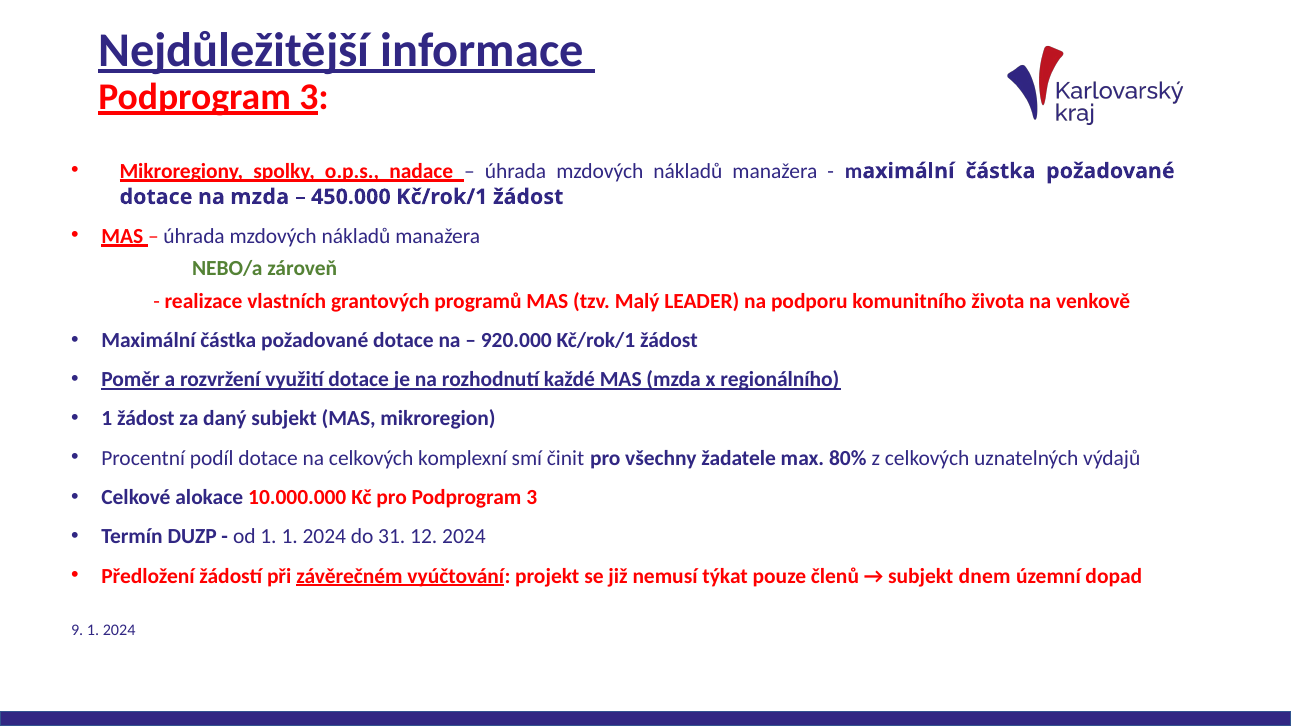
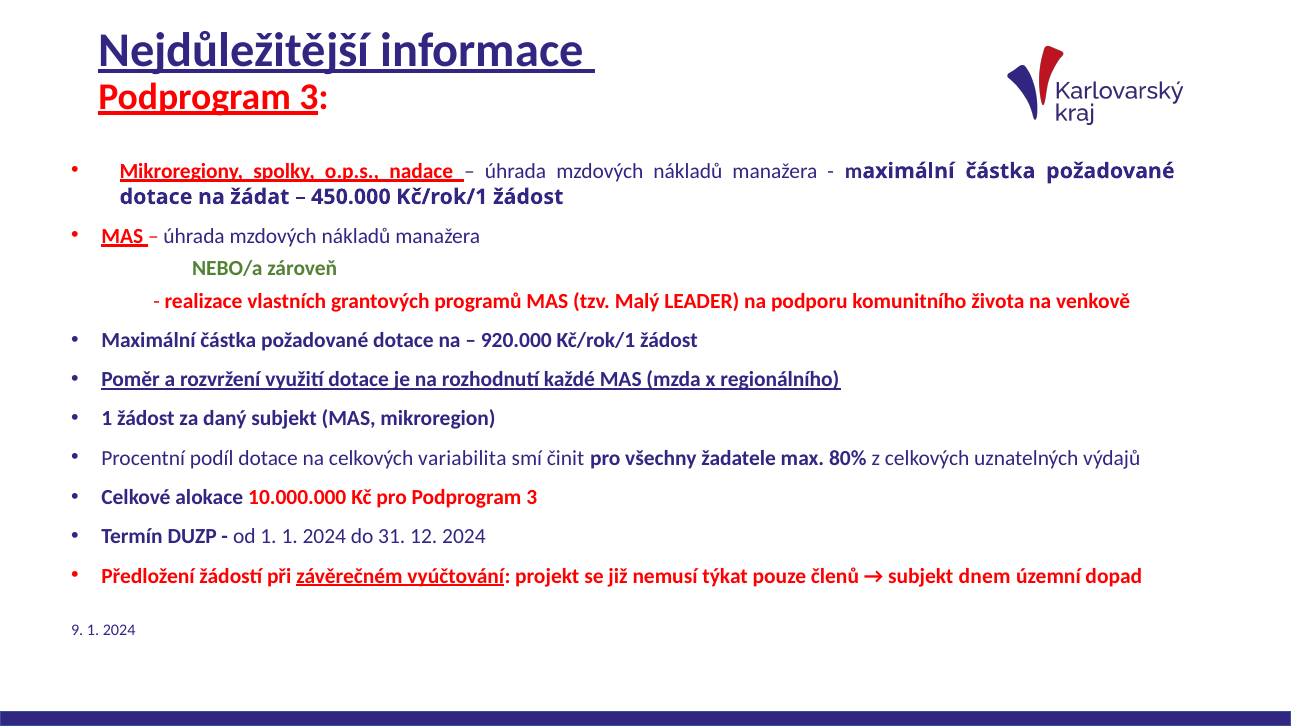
na mzda: mzda -> žádat
komplexní: komplexní -> variabilita
